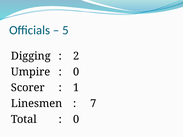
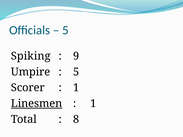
Digging: Digging -> Spiking
2: 2 -> 9
0 at (76, 72): 0 -> 5
Linesmen underline: none -> present
7 at (93, 104): 7 -> 1
0 at (76, 120): 0 -> 8
